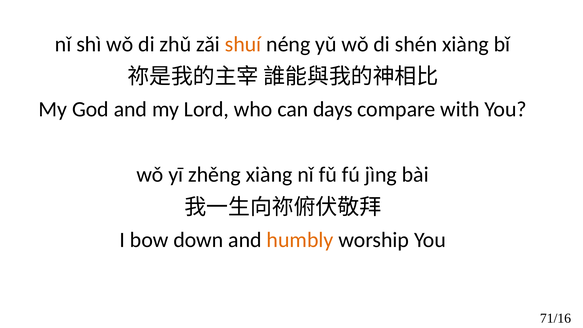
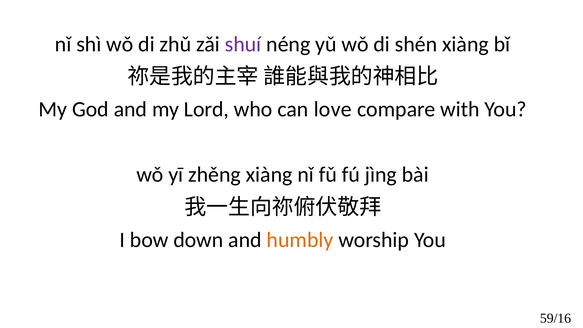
shuí colour: orange -> purple
days: days -> love
71/16: 71/16 -> 59/16
